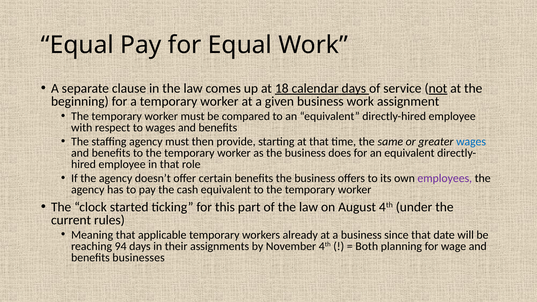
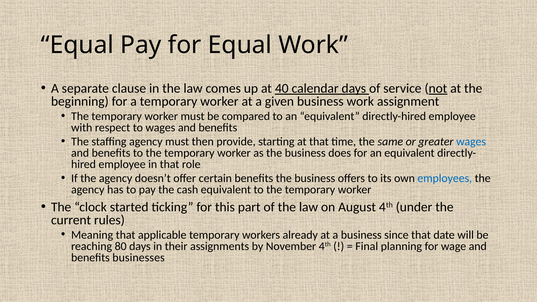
18: 18 -> 40
employees colour: purple -> blue
94: 94 -> 80
Both: Both -> Final
